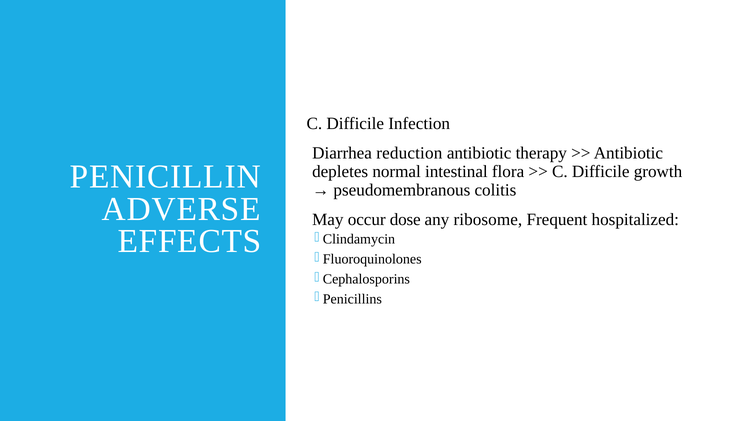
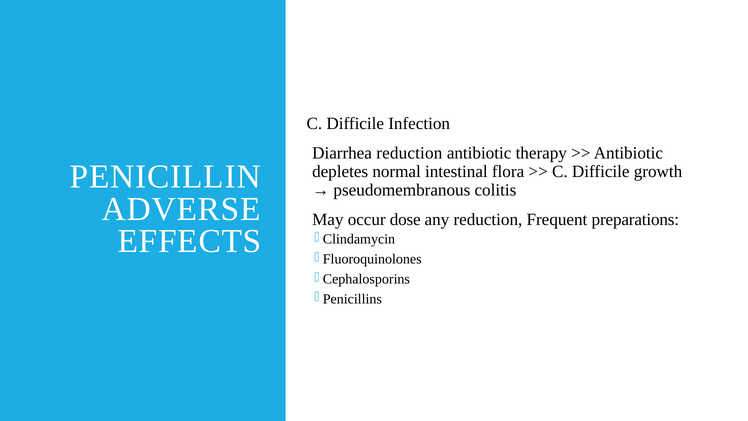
any ribosome: ribosome -> reduction
hospitalized: hospitalized -> preparations
